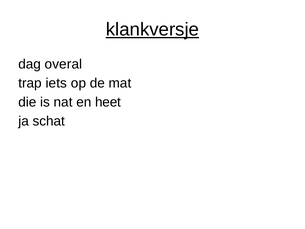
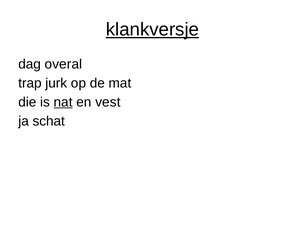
iets: iets -> jurk
nat underline: none -> present
heet: heet -> vest
